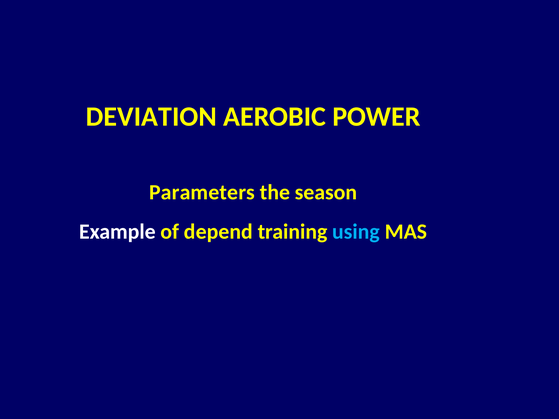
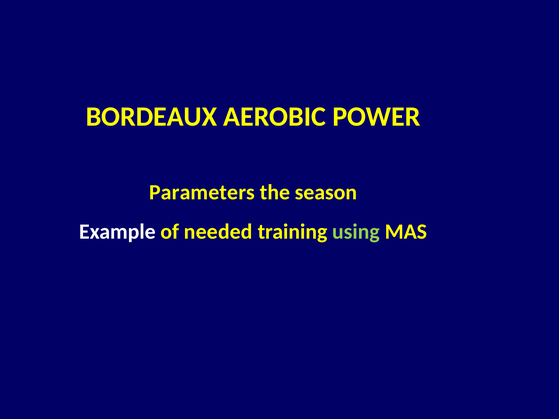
DEVIATION: DEVIATION -> BORDEAUX
depend: depend -> needed
using colour: light blue -> light green
